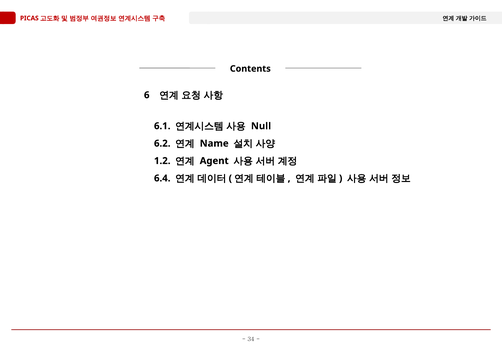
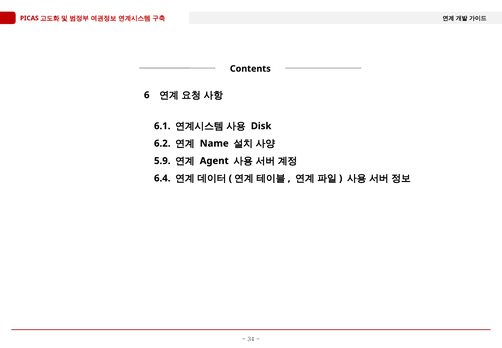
Null: Null -> Disk
1.2: 1.2 -> 5.9
